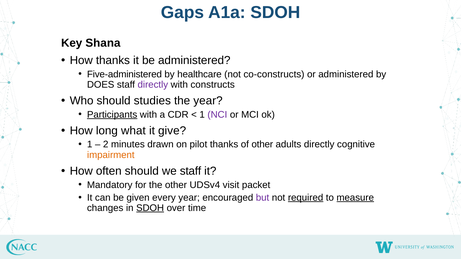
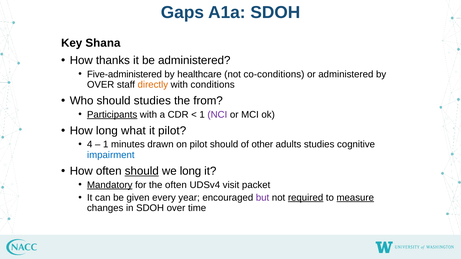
co-constructs: co-constructs -> co-conditions
DOES at (101, 85): DOES -> OVER
directly at (153, 85) colour: purple -> orange
constructs: constructs -> conditions
the year: year -> from
it give: give -> pilot
1 at (90, 145): 1 -> 4
2 at (106, 145): 2 -> 1
pilot thanks: thanks -> should
adults directly: directly -> studies
impairment colour: orange -> blue
should at (142, 171) underline: none -> present
we staff: staff -> long
Mandatory underline: none -> present
the other: other -> often
SDOH at (150, 208) underline: present -> none
